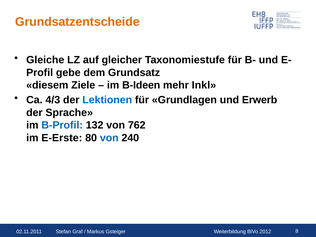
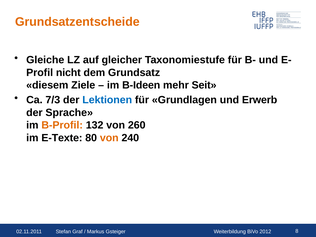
gebe: gebe -> nicht
Inkl: Inkl -> Seit
4/3: 4/3 -> 7/3
B-Profil colour: blue -> orange
762: 762 -> 260
E-Erste: E-Erste -> E-Texte
von at (109, 138) colour: blue -> orange
